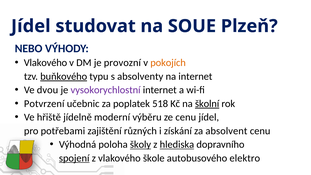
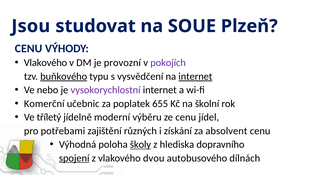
Jídel at (31, 26): Jídel -> Jsou
NEBO at (29, 48): NEBO -> CENU
pokojích colour: orange -> purple
absolventy: absolventy -> vysvědčení
internet at (195, 76) underline: none -> present
dvou: dvou -> nebo
Potvrzení: Potvrzení -> Komerční
518: 518 -> 655
školní underline: present -> none
hřiště: hřiště -> tříletý
hlediska underline: present -> none
škole: škole -> dvou
elektro: elektro -> dílnách
